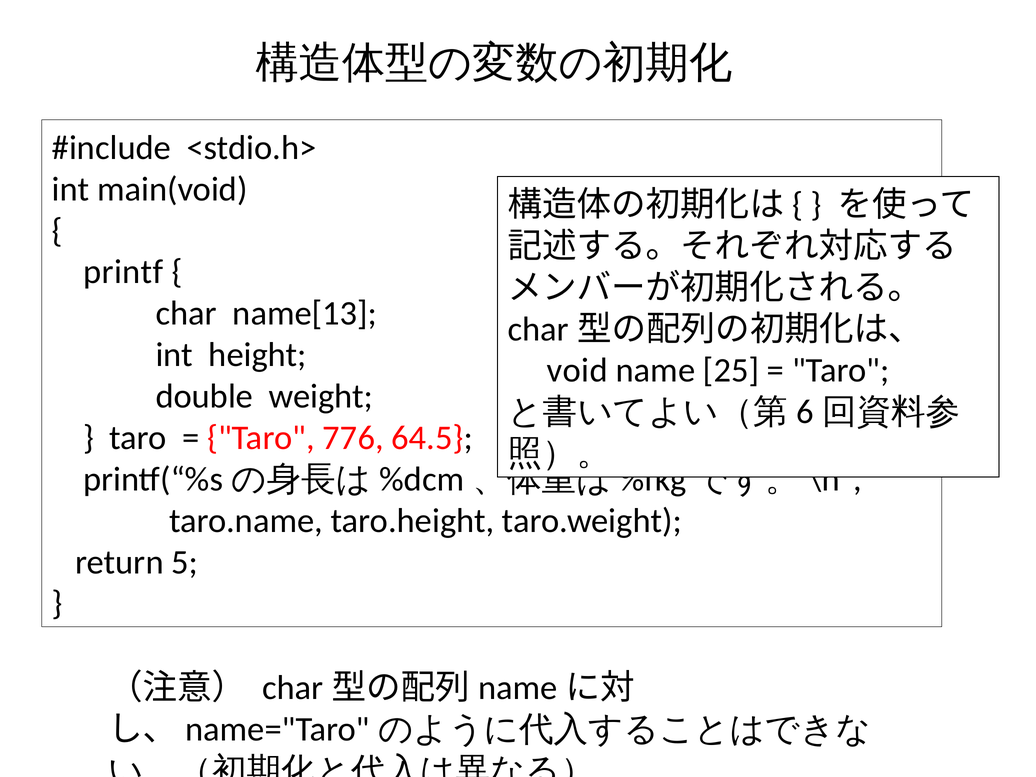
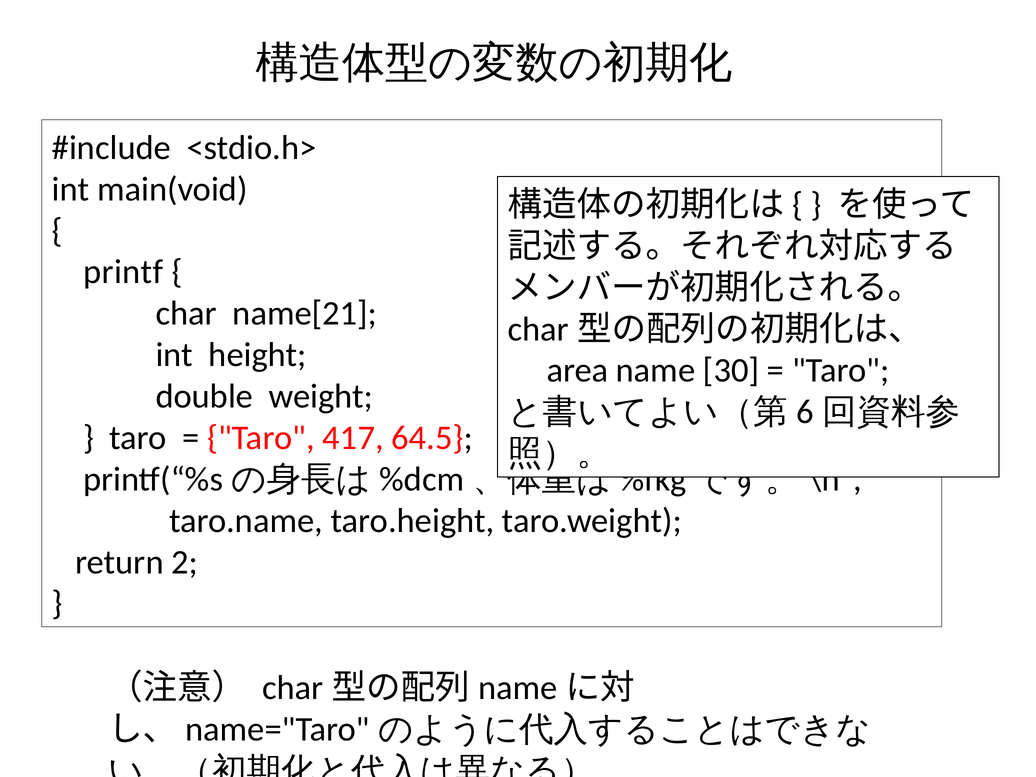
name[13: name[13 -> name[21
void: void -> area
25: 25 -> 30
776: 776 -> 417
5: 5 -> 2
